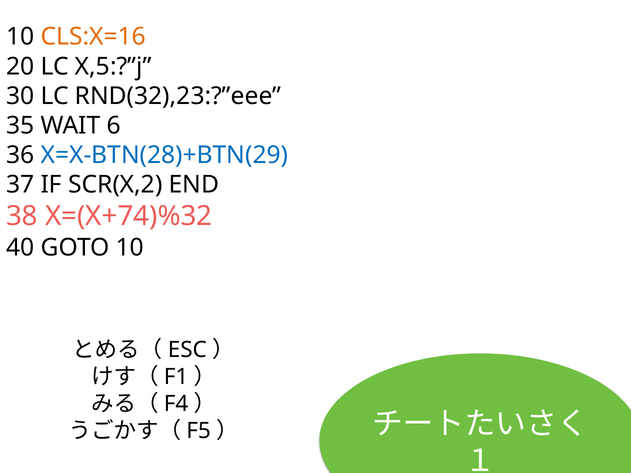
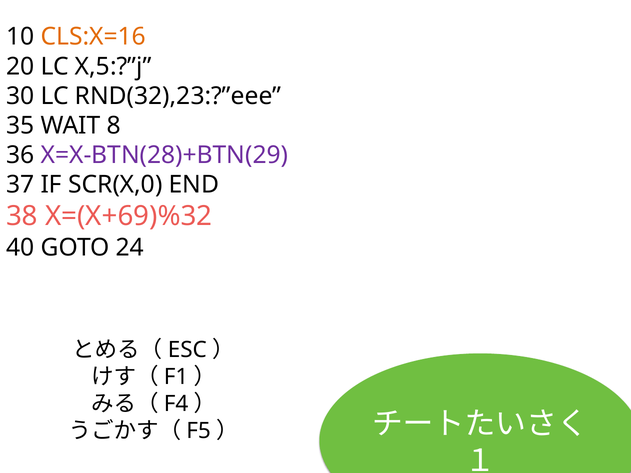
6: 6 -> 8
X=X-BTN(28)+BTN(29 colour: blue -> purple
SCR(X,2: SCR(X,2 -> SCR(X,0
X=(X+74)%32: X=(X+74)%32 -> X=(X+69)%32
GOTO 10: 10 -> 24
